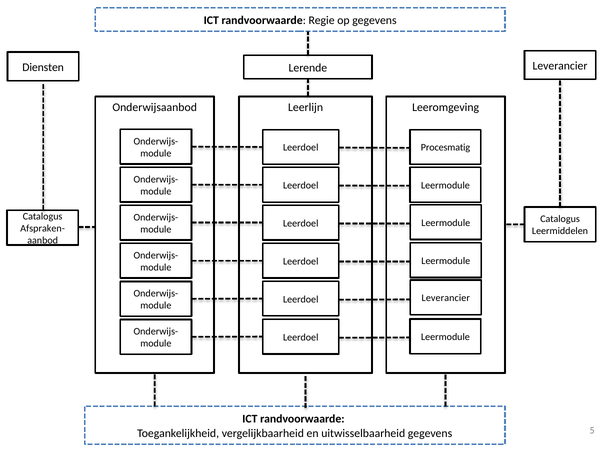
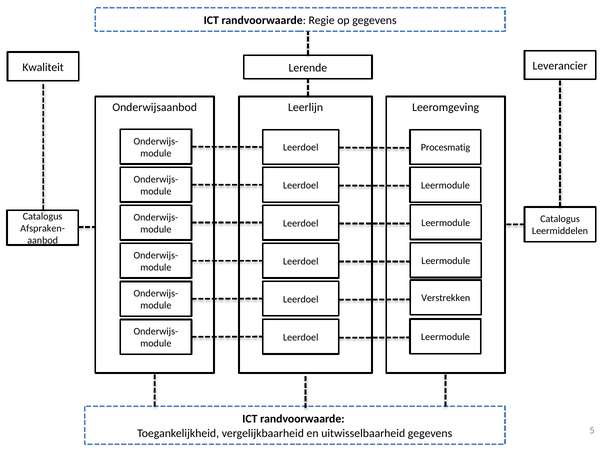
Diensten: Diensten -> Kwaliteit
Leverancier at (446, 298): Leverancier -> Verstrekken
